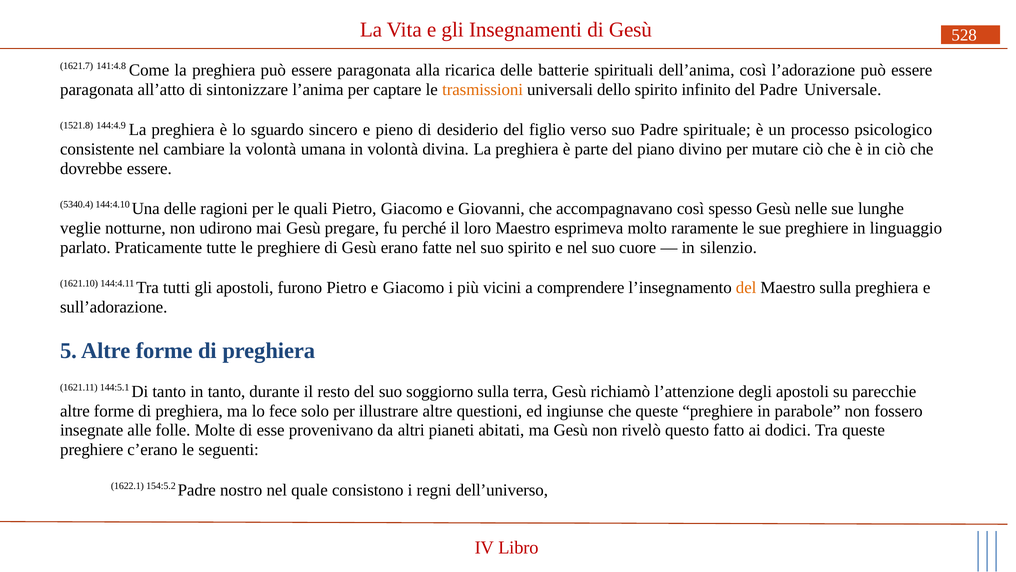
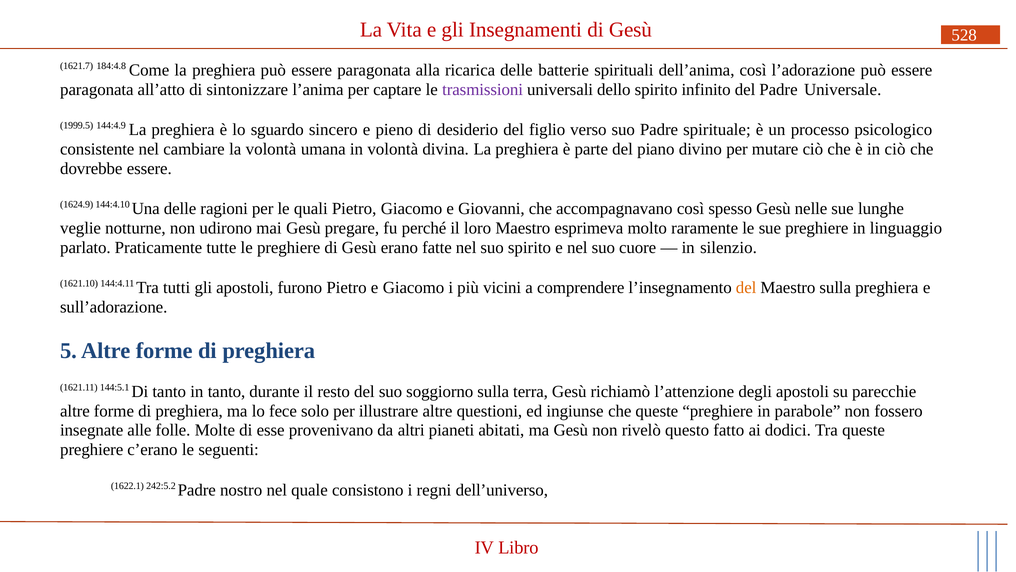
141:4.8: 141:4.8 -> 184:4.8
trasmissioni colour: orange -> purple
1521.8: 1521.8 -> 1999.5
5340.4: 5340.4 -> 1624.9
154:5.2: 154:5.2 -> 242:5.2
